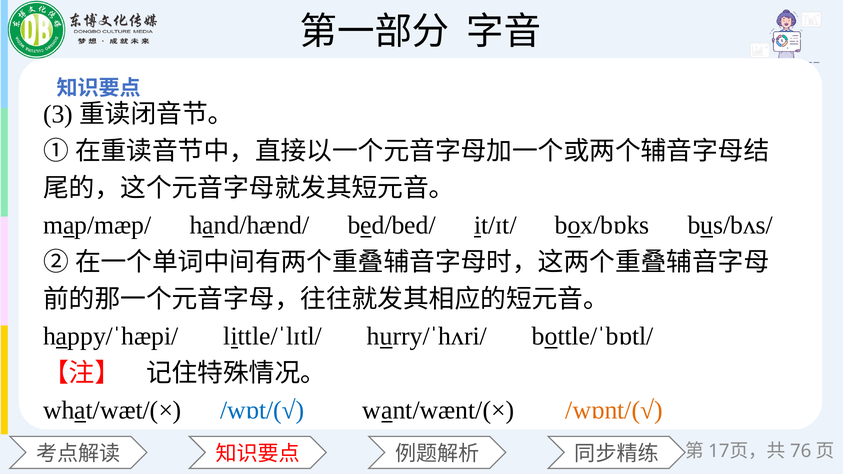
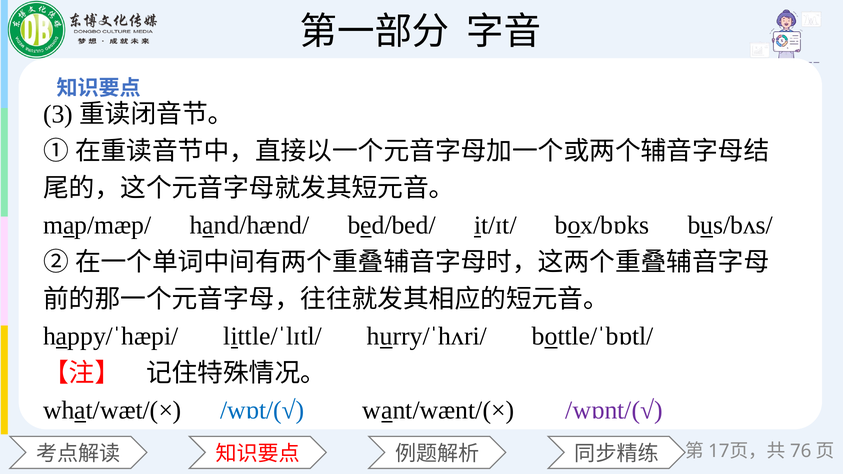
/wɒnt/(√ colour: orange -> purple
